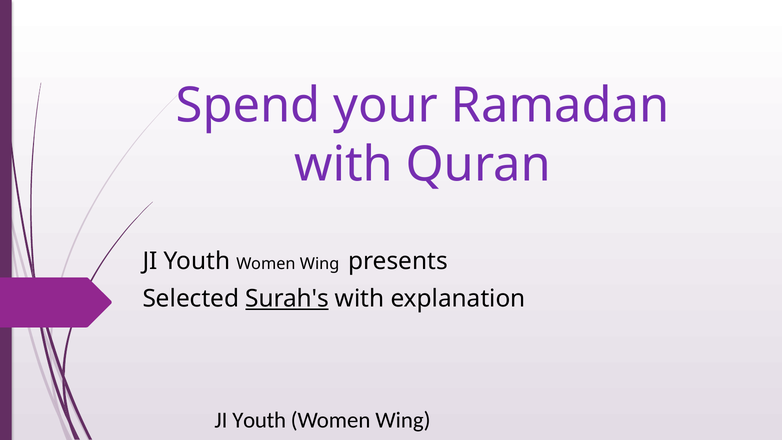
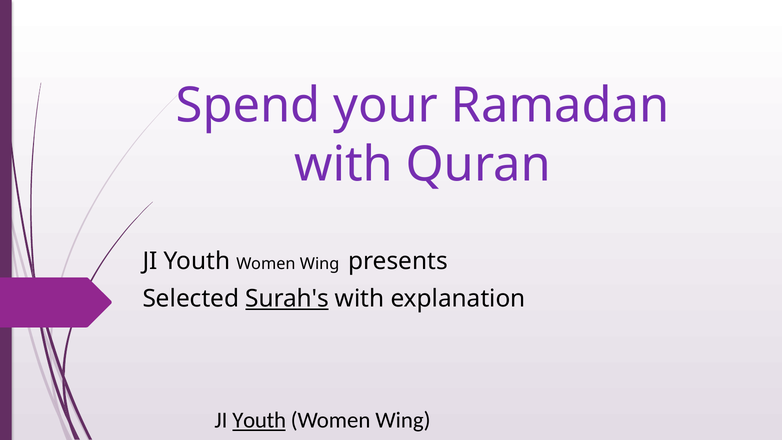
Youth at (259, 420) underline: none -> present
